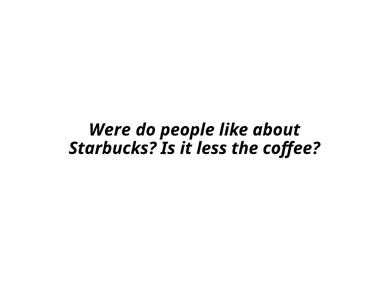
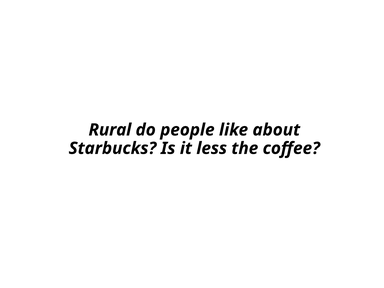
Were: Were -> Rural
